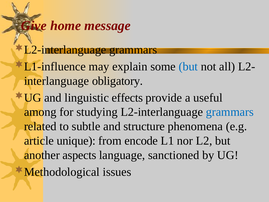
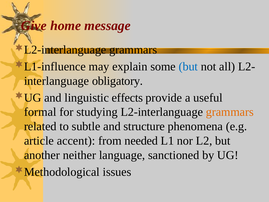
among: among -> formal
grammars at (230, 112) colour: blue -> orange
unique: unique -> accent
encode: encode -> needed
aspects: aspects -> neither
